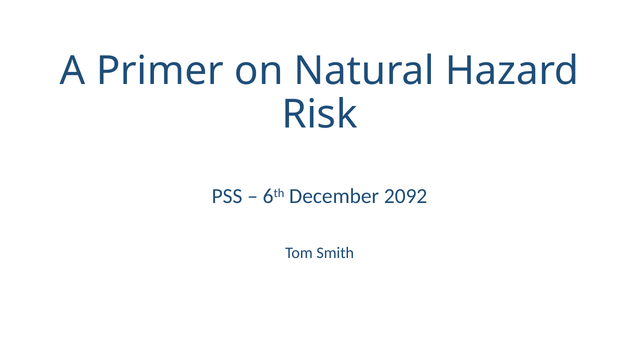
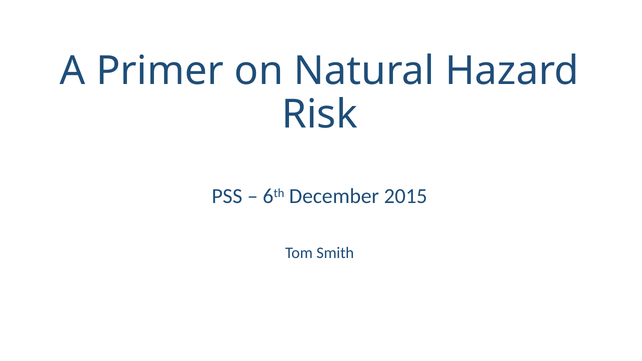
2092: 2092 -> 2015
